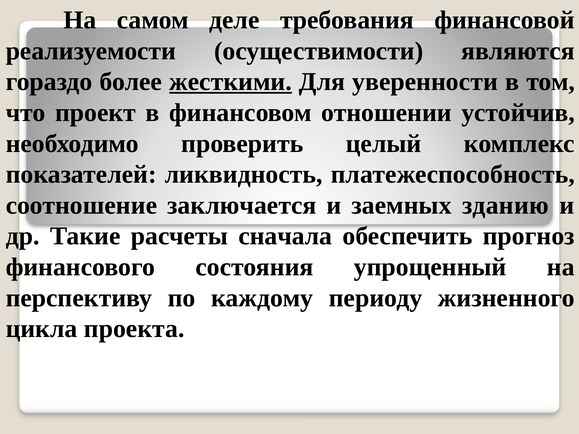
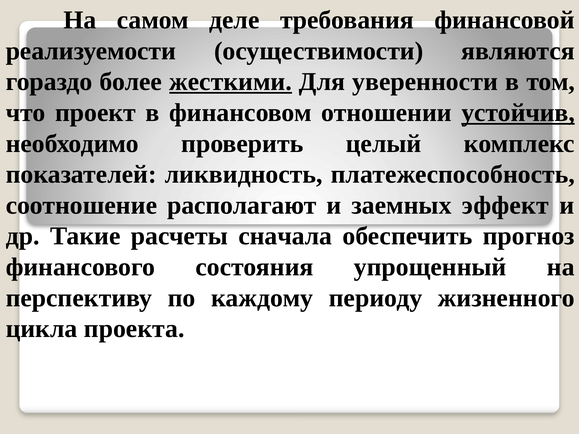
устойчив underline: none -> present
заключается: заключается -> располагают
зданию: зданию -> эффект
